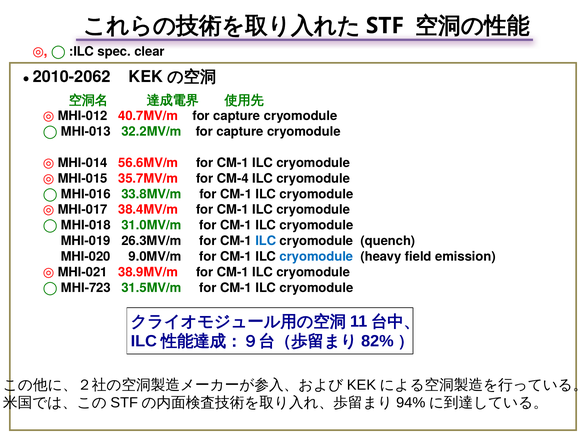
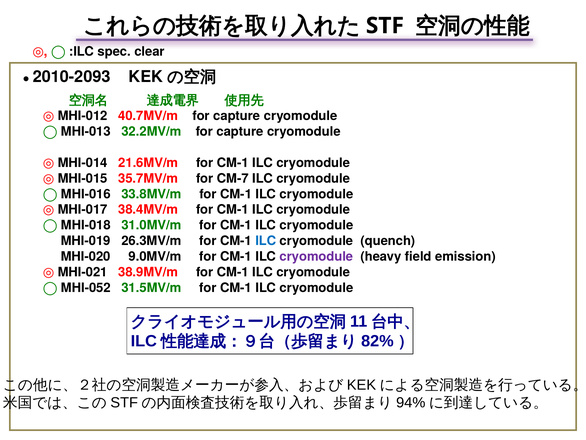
2010-2062: 2010-2062 -> 2010-2093
56.6MV/m: 56.6MV/m -> 21.6MV/m
CM-4: CM-4 -> CM-7
cryomodule at (316, 256) colour: blue -> purple
MHI-723: MHI-723 -> MHI-052
